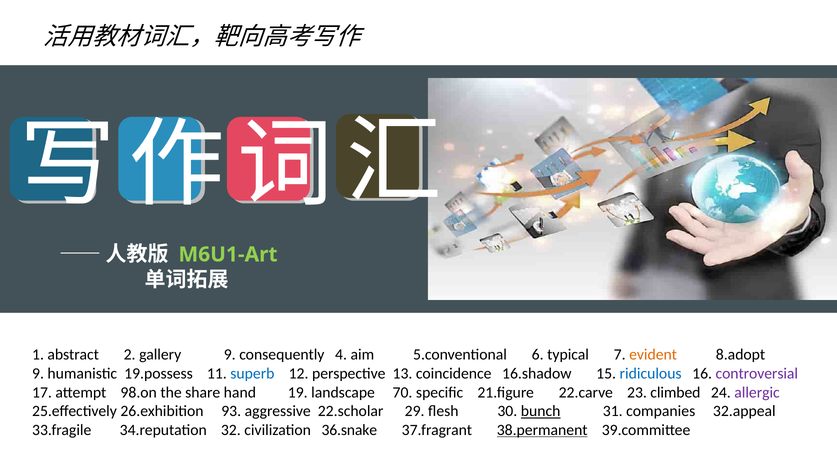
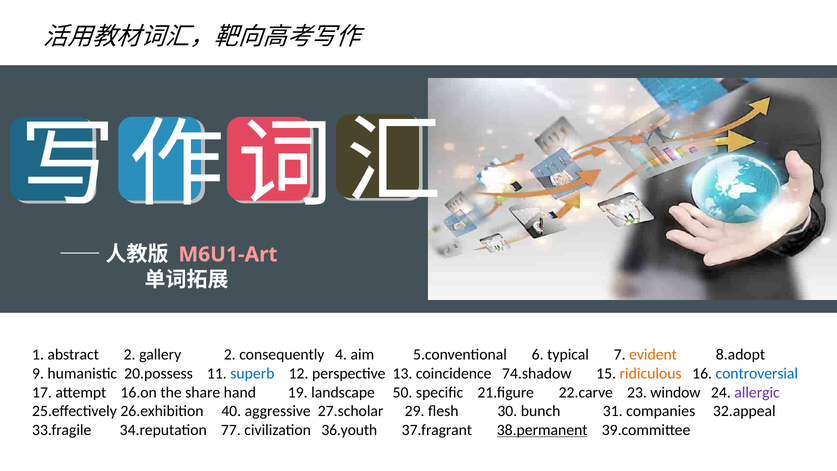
M6U1-Art colour: light green -> pink
gallery 9: 9 -> 2
19.possess: 19.possess -> 20.possess
16.shadow: 16.shadow -> 74.shadow
ridiculous colour: blue -> orange
controversial colour: purple -> blue
98.on: 98.on -> 16.on
70: 70 -> 50
climbed: climbed -> window
93: 93 -> 40
22.scholar: 22.scholar -> 27.scholar
bunch underline: present -> none
32: 32 -> 77
36.snake: 36.snake -> 36.youth
